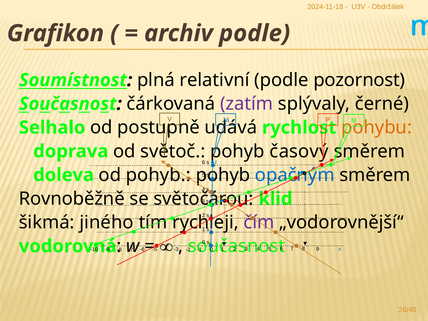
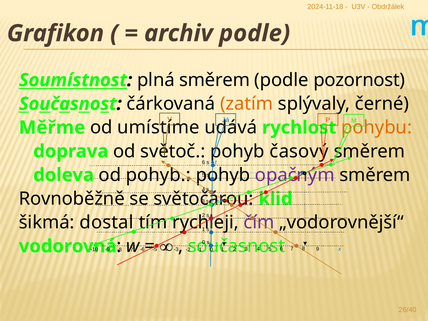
plná relativní: relativní -> směrem
zatím colour: purple -> orange
Selhalo: Selhalo -> Měřme
postupně: postupně -> umístíme
opačným colour: blue -> purple
jiného: jiného -> dostal
